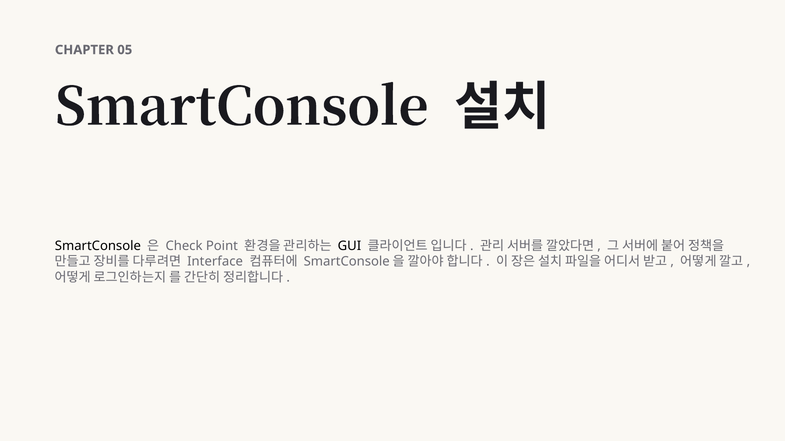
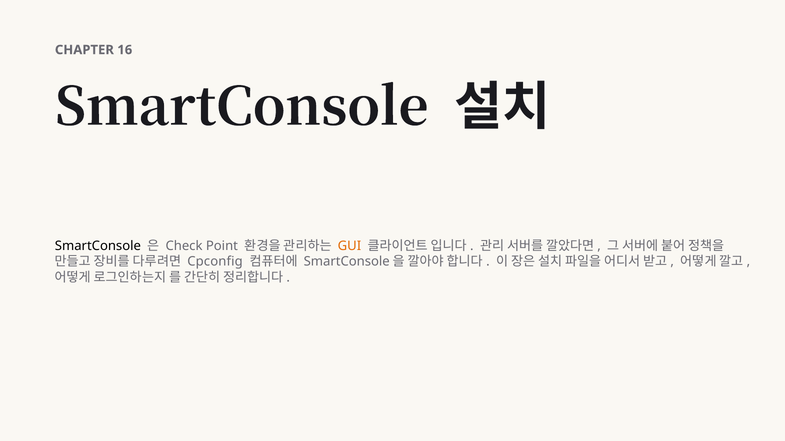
05: 05 -> 16
GUI colour: black -> orange
Interface: Interface -> Cpconfig
